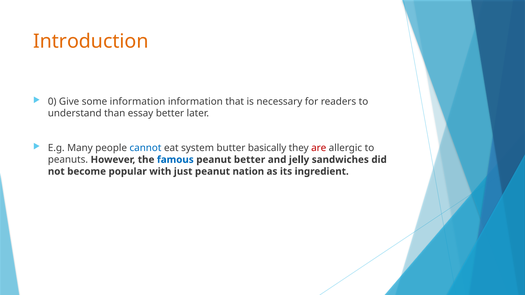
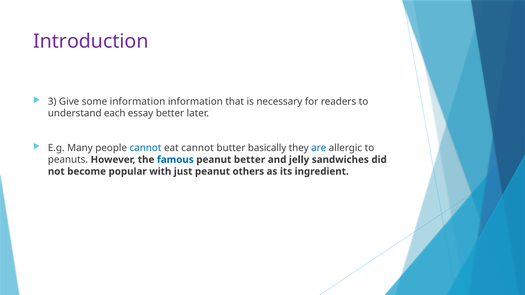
Introduction colour: orange -> purple
0: 0 -> 3
than: than -> each
eat system: system -> cannot
are colour: red -> blue
nation: nation -> others
